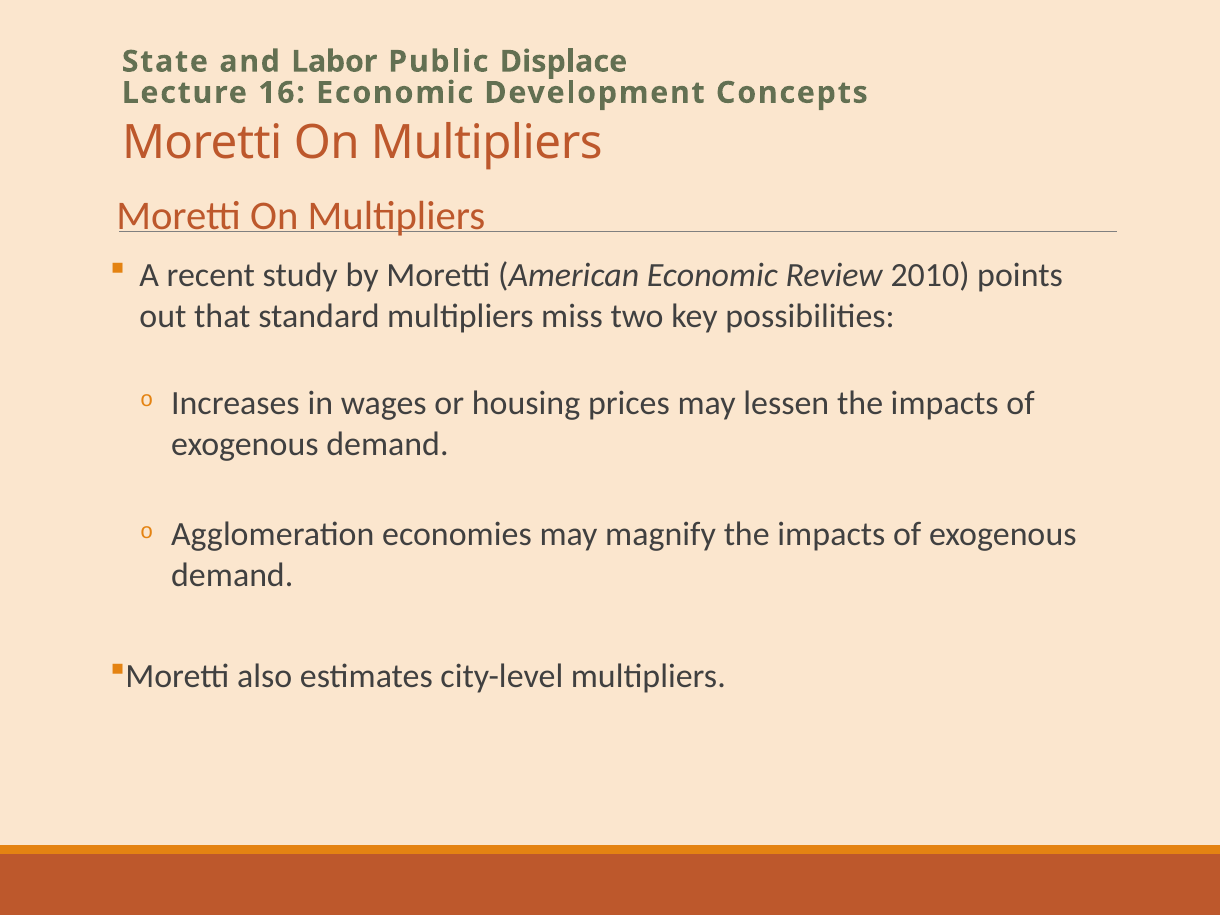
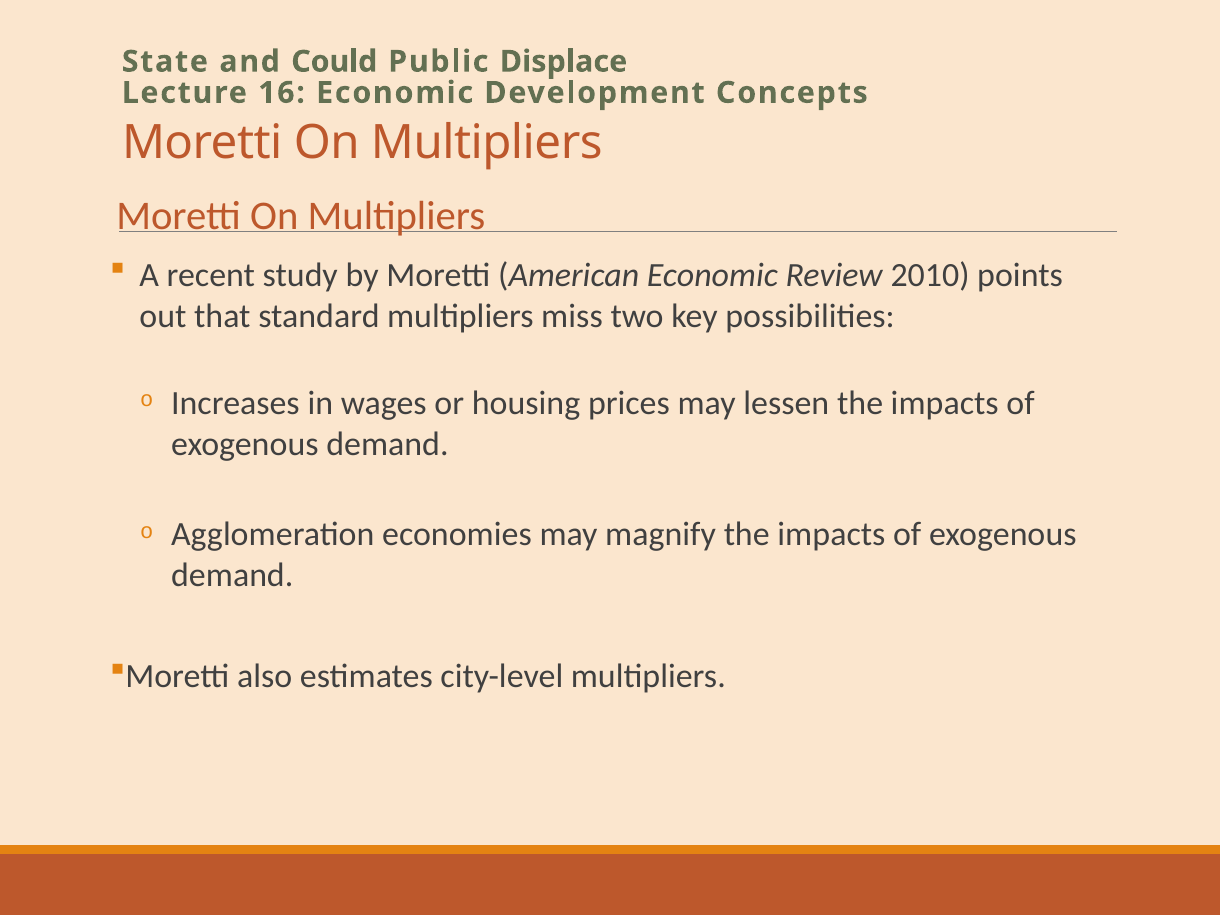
Labor: Labor -> Could
